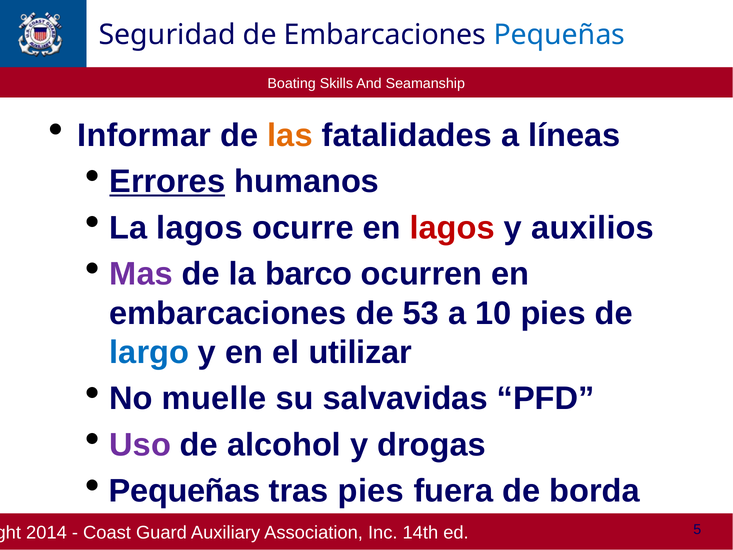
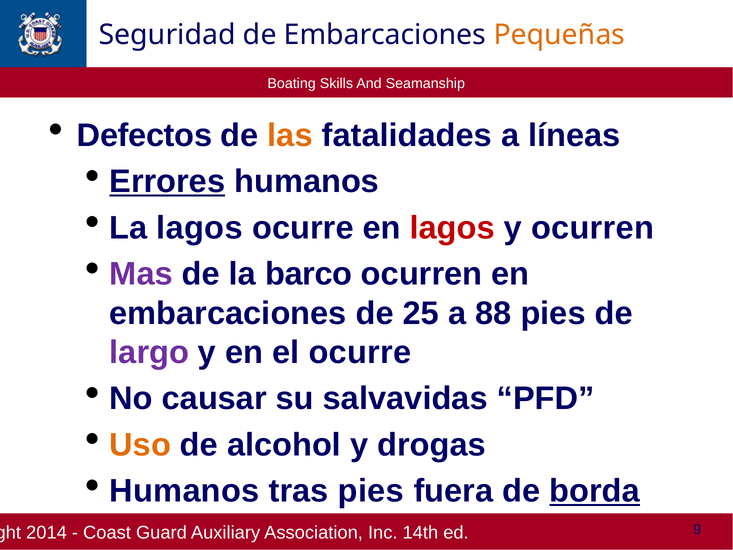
Pequeñas at (559, 35) colour: blue -> orange
Informar: Informar -> Defectos
y auxilios: auxilios -> ocurren
53: 53 -> 25
10: 10 -> 88
largo colour: blue -> purple
el utilizar: utilizar -> ocurre
muelle: muelle -> causar
Uso colour: purple -> orange
Pequeñas at (185, 491): Pequeñas -> Humanos
borda underline: none -> present
5: 5 -> 9
